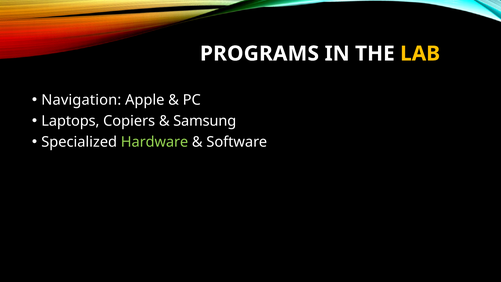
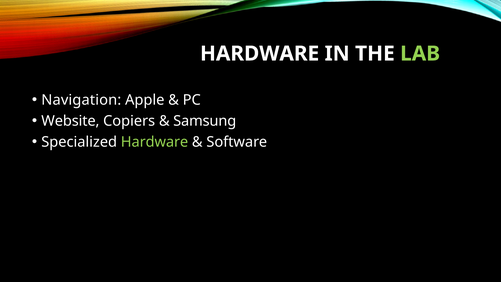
PROGRAMS at (259, 54): PROGRAMS -> HARDWARE
LAB colour: yellow -> light green
Laptops: Laptops -> Website
